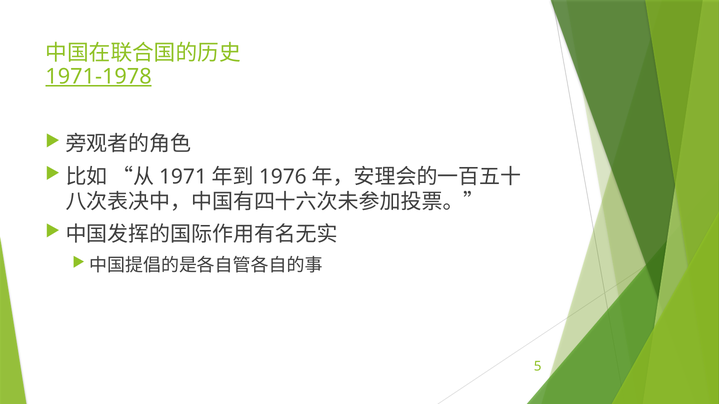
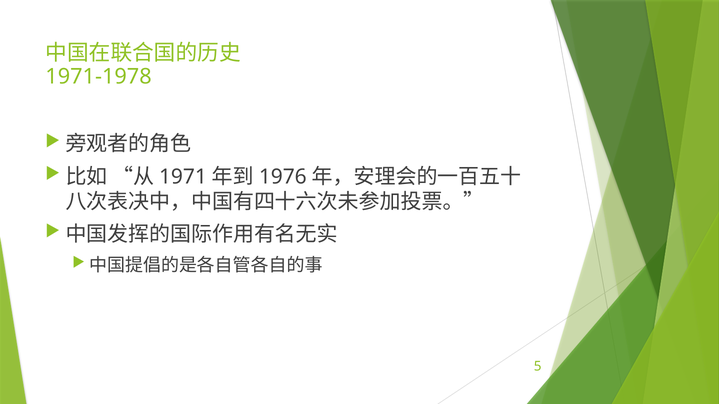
1971-1978 underline: present -> none
